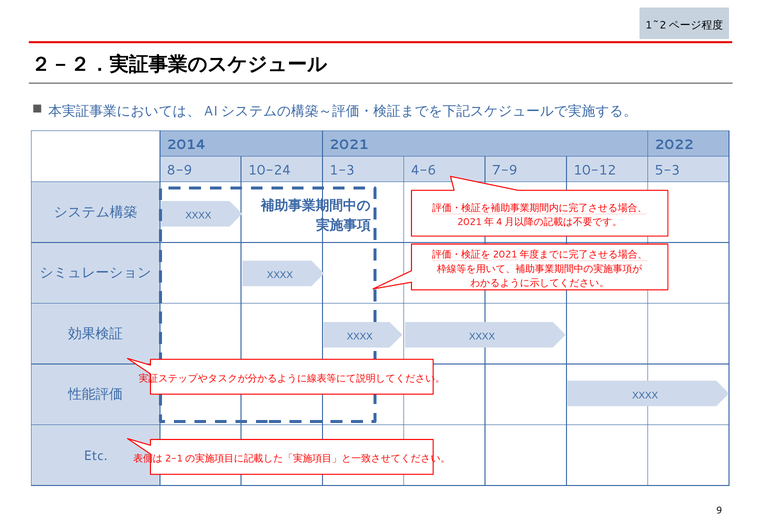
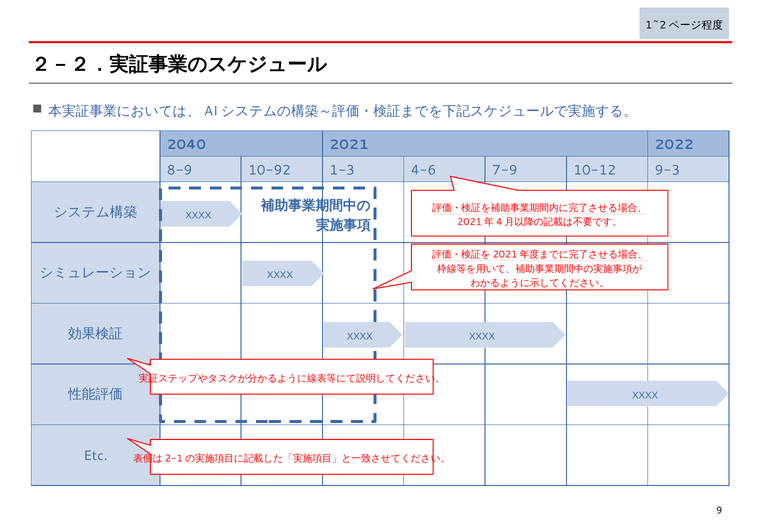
2014: 2014 -> 2040
10-24: 10-24 -> 10-92
5-3: 5-3 -> 9-3
